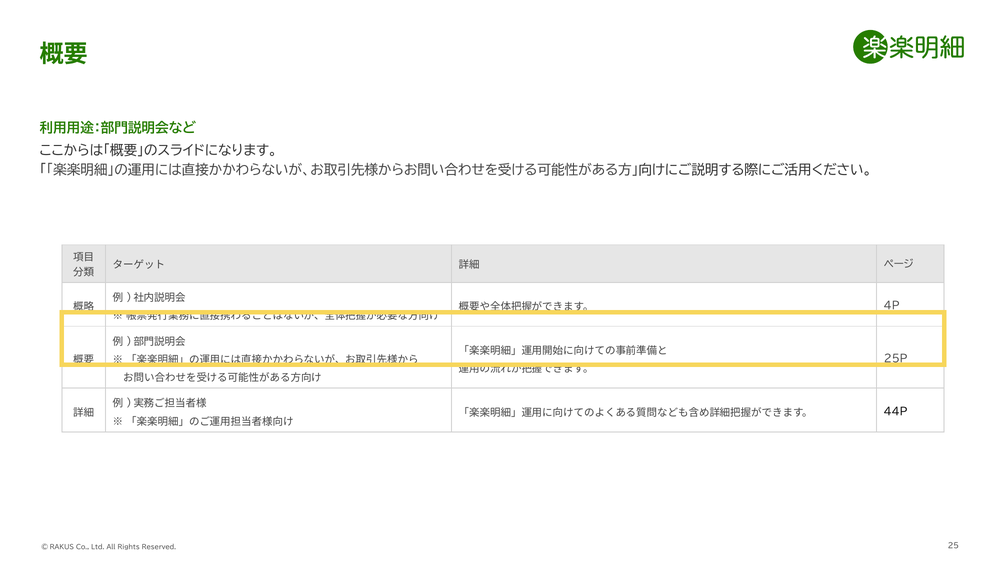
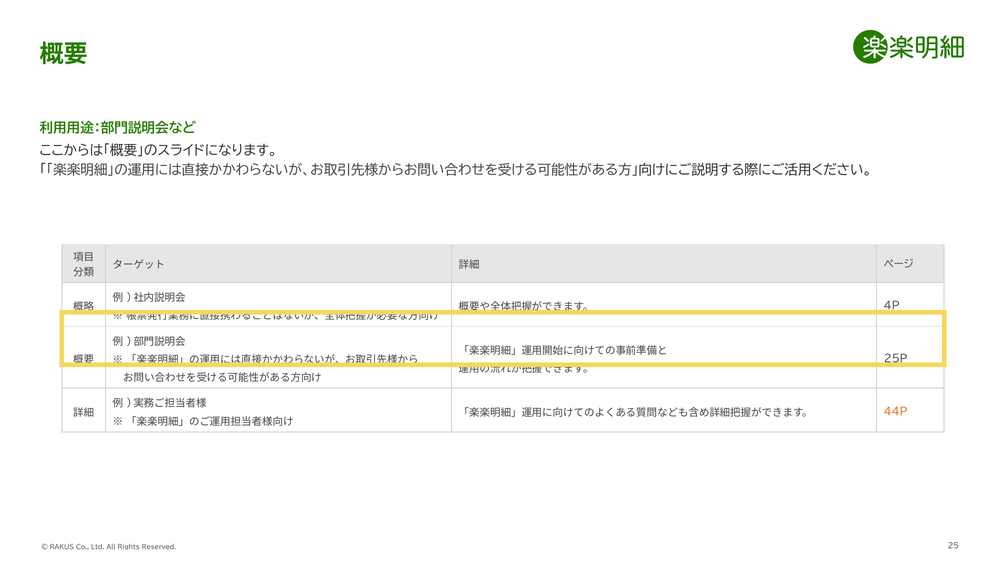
44P colour: black -> orange
